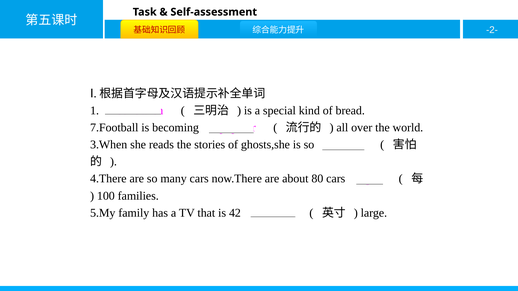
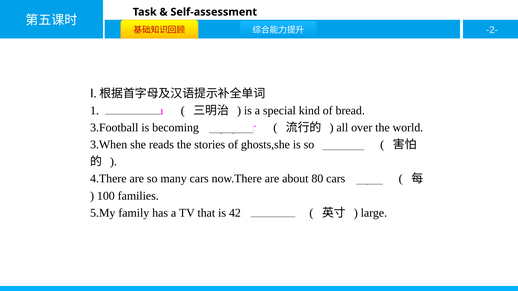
7.Football: 7.Football -> 3.Football
